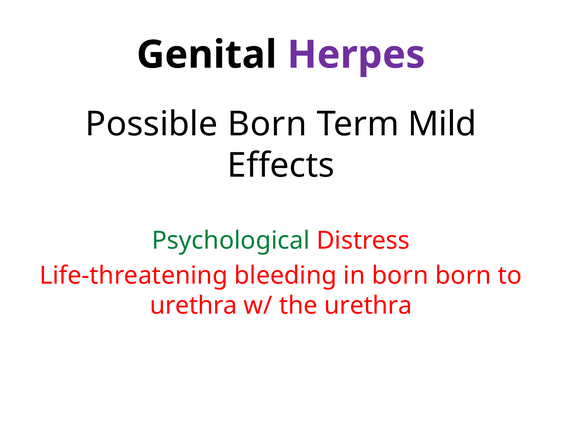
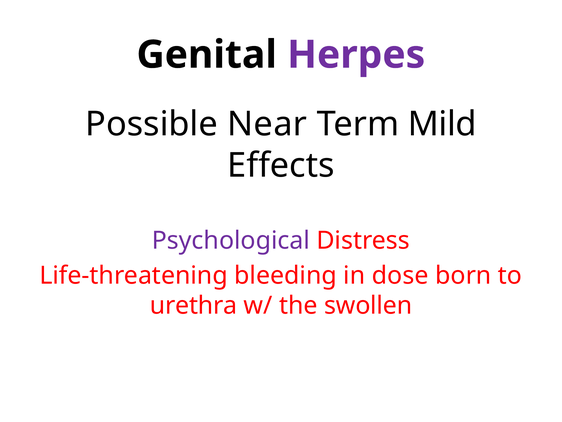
Possible Born: Born -> Near
Psychological colour: green -> purple
in born: born -> dose
the urethra: urethra -> swollen
